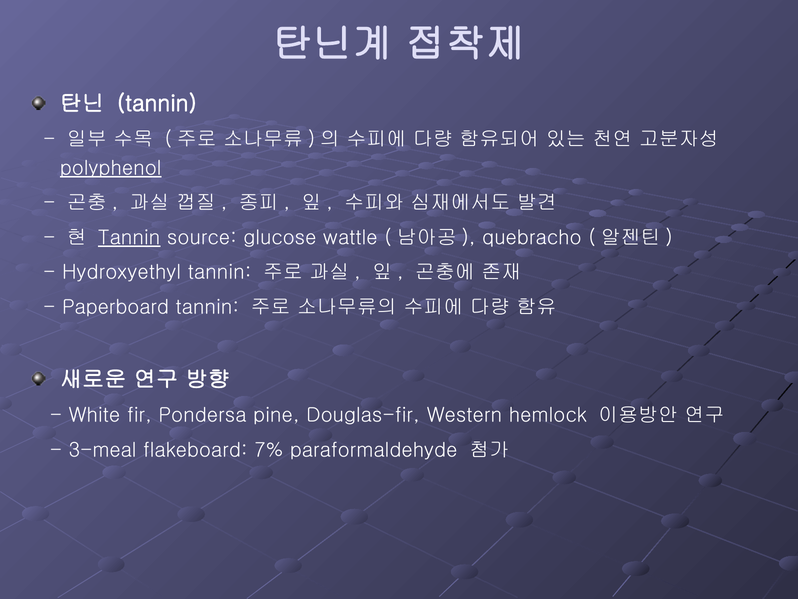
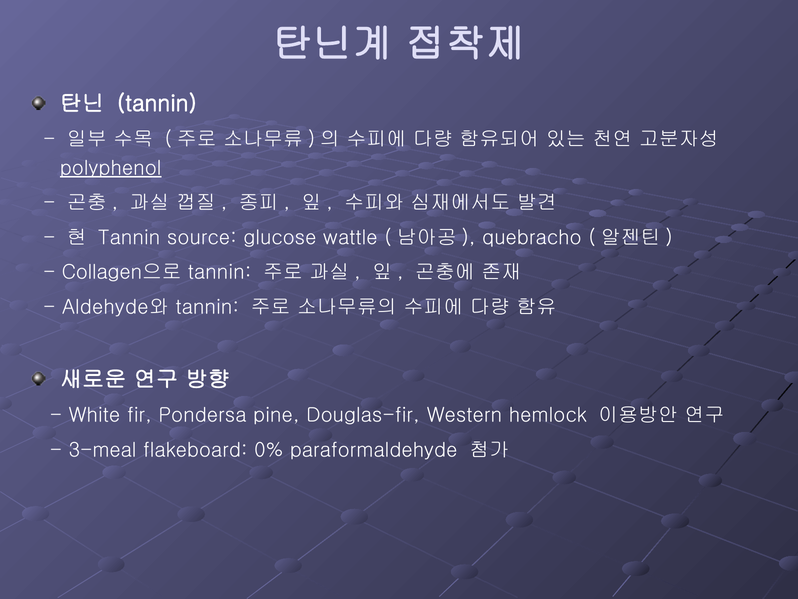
Tannin at (129, 237) underline: present -> none
Hydroxyethyl: Hydroxyethyl -> Collagen으로
Paperboard: Paperboard -> Aldehyde와
7%: 7% -> 0%
